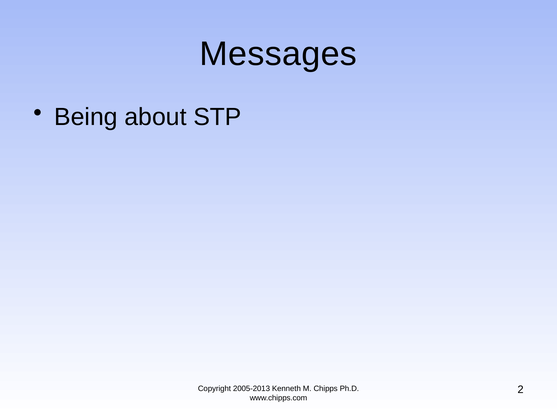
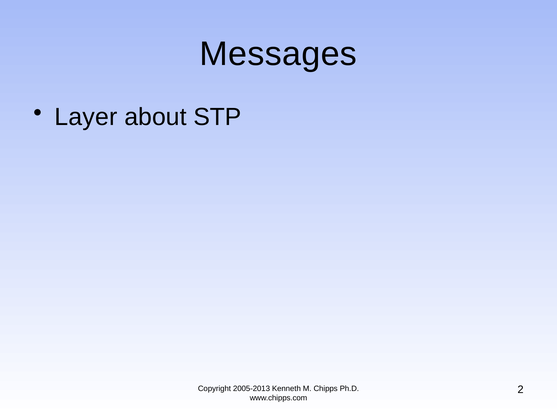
Being: Being -> Layer
